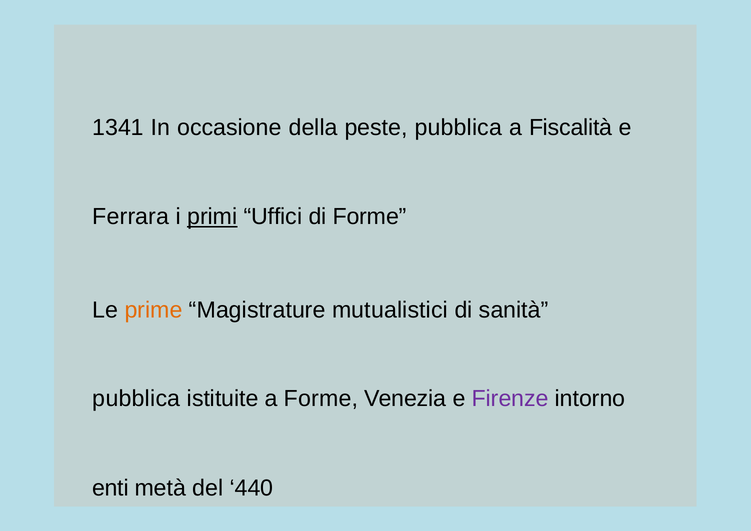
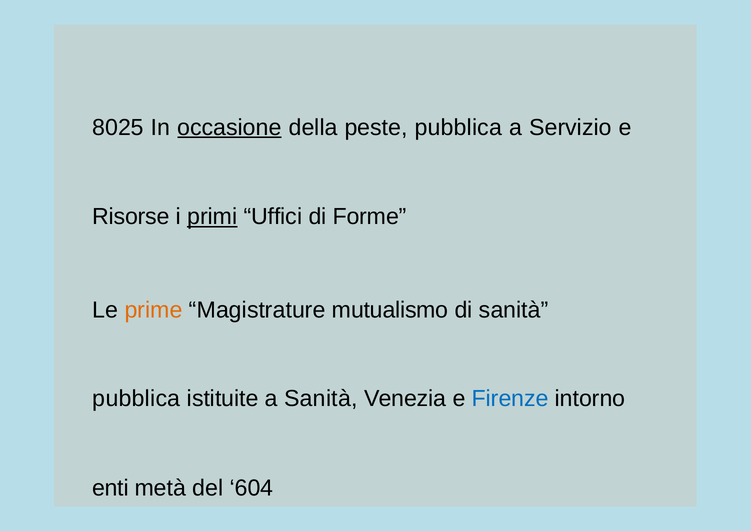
1341: 1341 -> 8025
occasione underline: none -> present
Fiscalità: Fiscalità -> Servizio
Ferrara: Ferrara -> Risorse
Magistrature mutualistici: mutualistici -> mutualismo
a Forme: Forme -> Sanità
Firenze colour: purple -> blue
440: 440 -> 604
